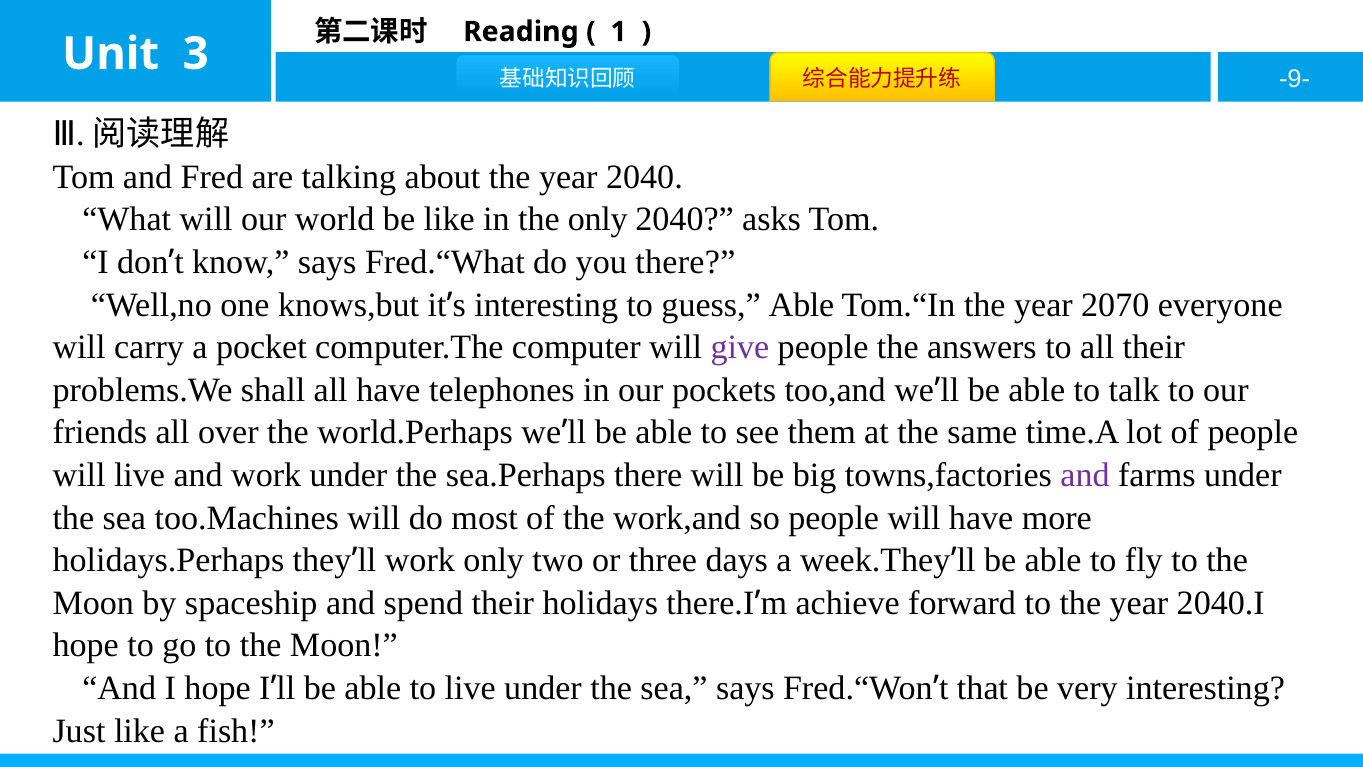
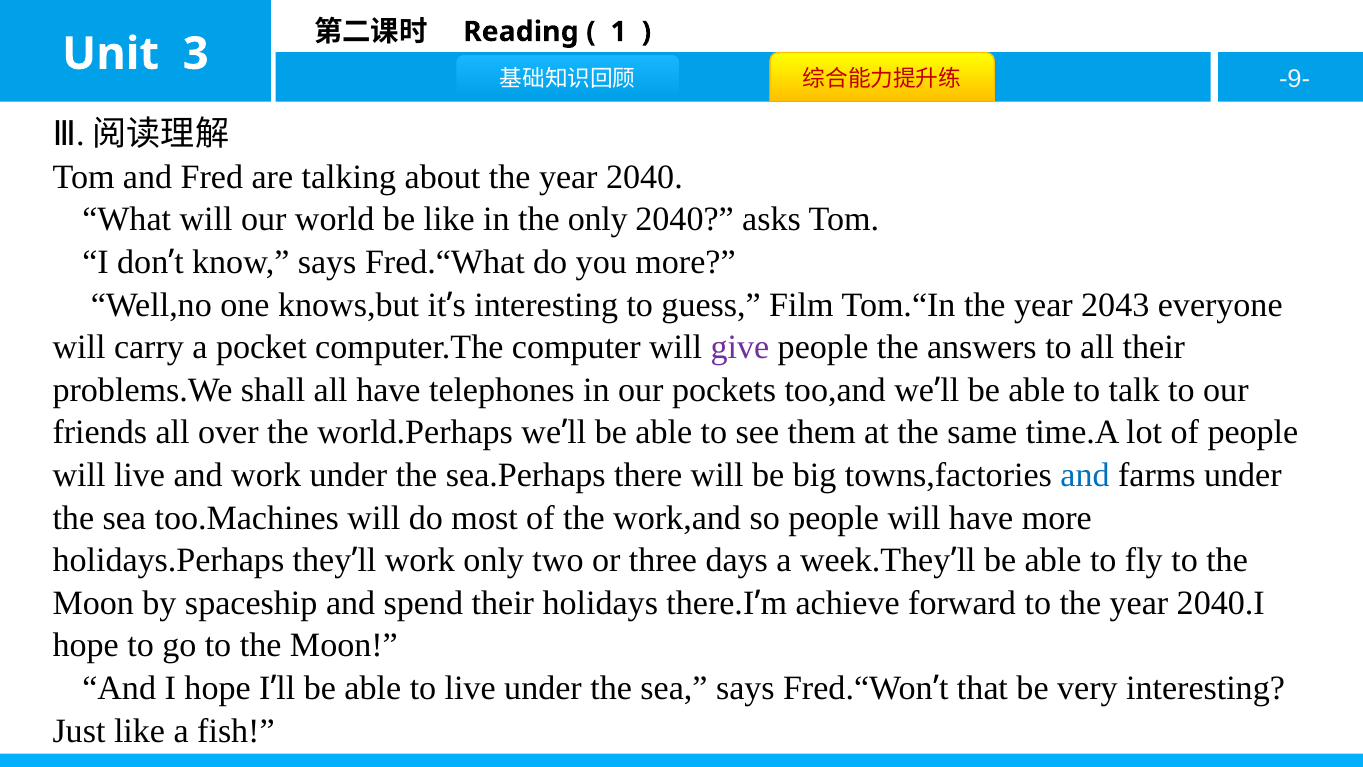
you there: there -> more
guess Able: Able -> Film
2070: 2070 -> 2043
and at (1085, 475) colour: purple -> blue
